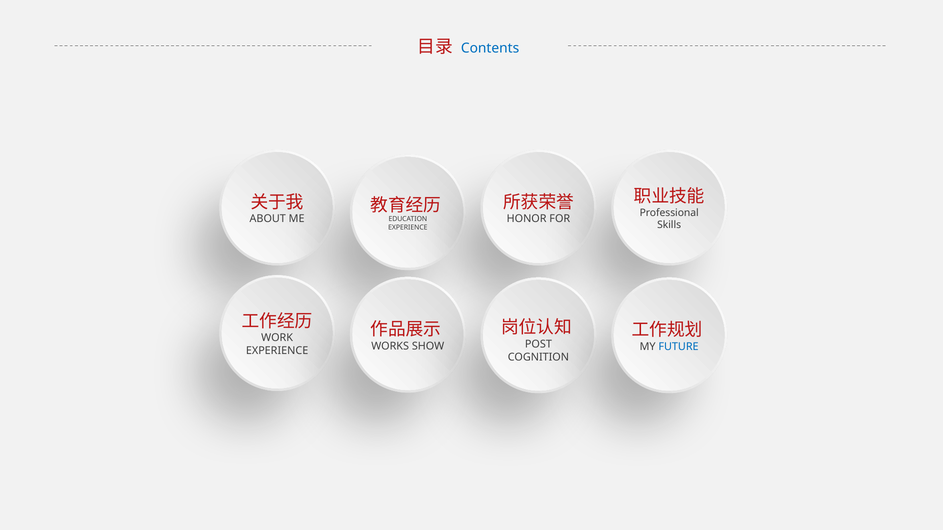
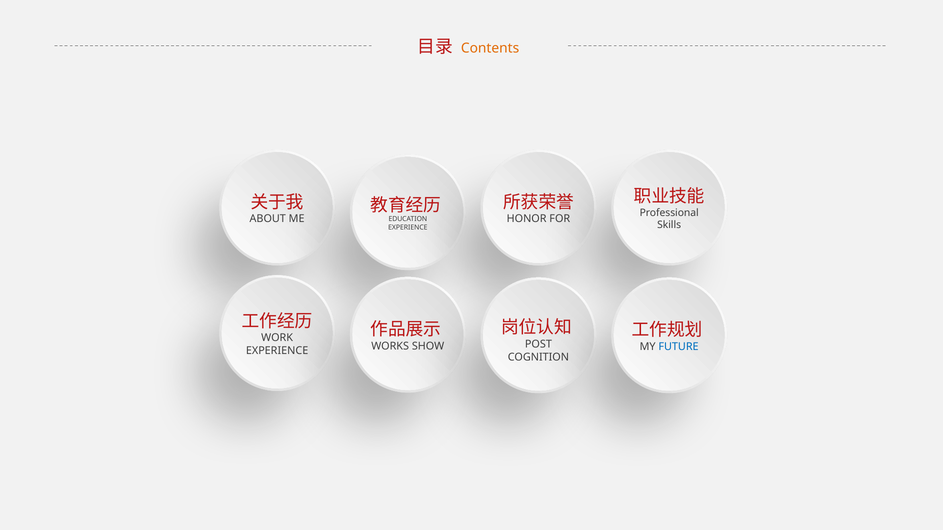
Contents colour: blue -> orange
